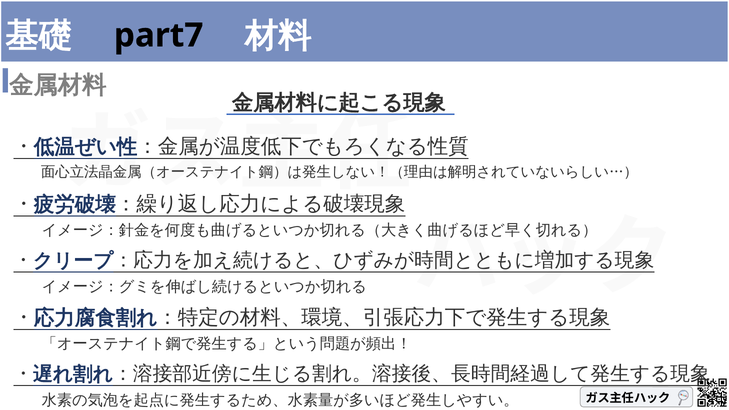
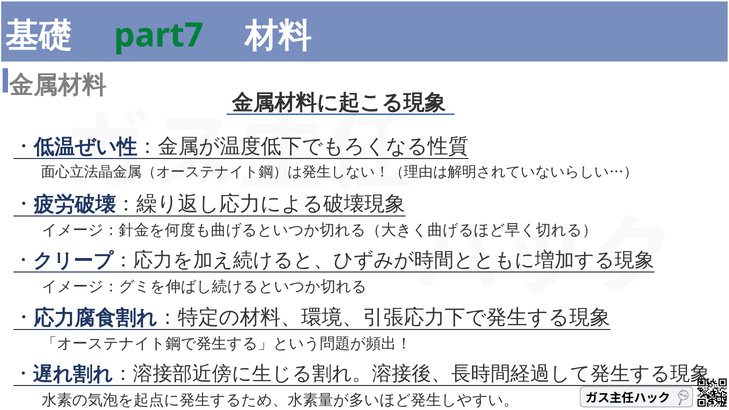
part7 colour: black -> green
